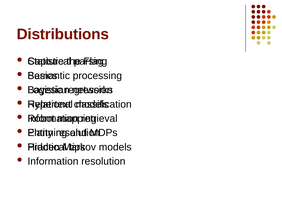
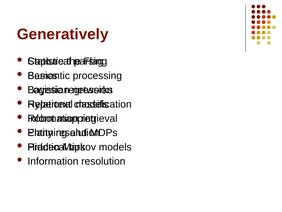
Distributions: Distributions -> Generatively
